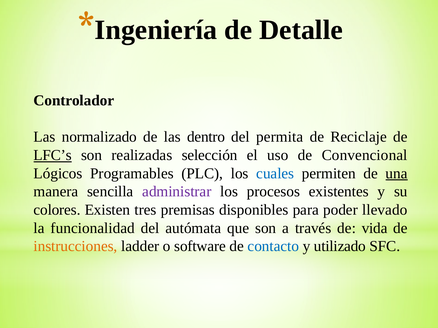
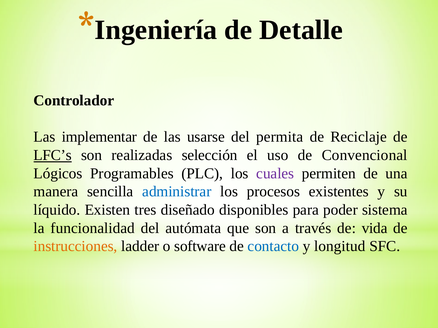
normalizado: normalizado -> implementar
dentro: dentro -> usarse
cuales colour: blue -> purple
una underline: present -> none
administrar colour: purple -> blue
colores: colores -> líquido
premisas: premisas -> diseñado
llevado: llevado -> sistema
utilizado: utilizado -> longitud
